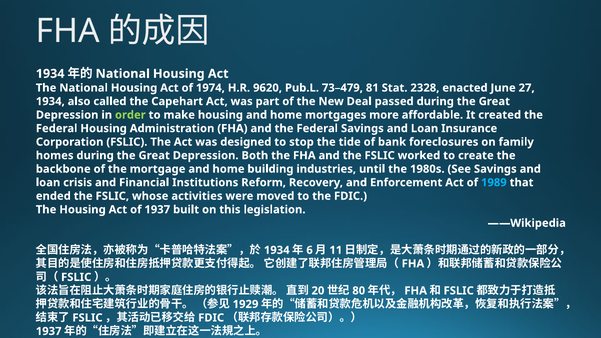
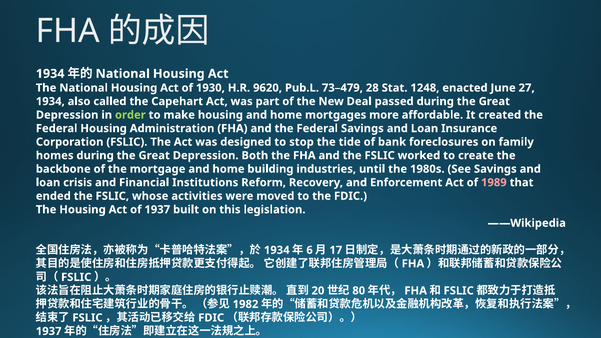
1974: 1974 -> 1930
81: 81 -> 28
2328: 2328 -> 1248
1989 colour: light blue -> pink
11: 11 -> 17
1929: 1929 -> 1982
